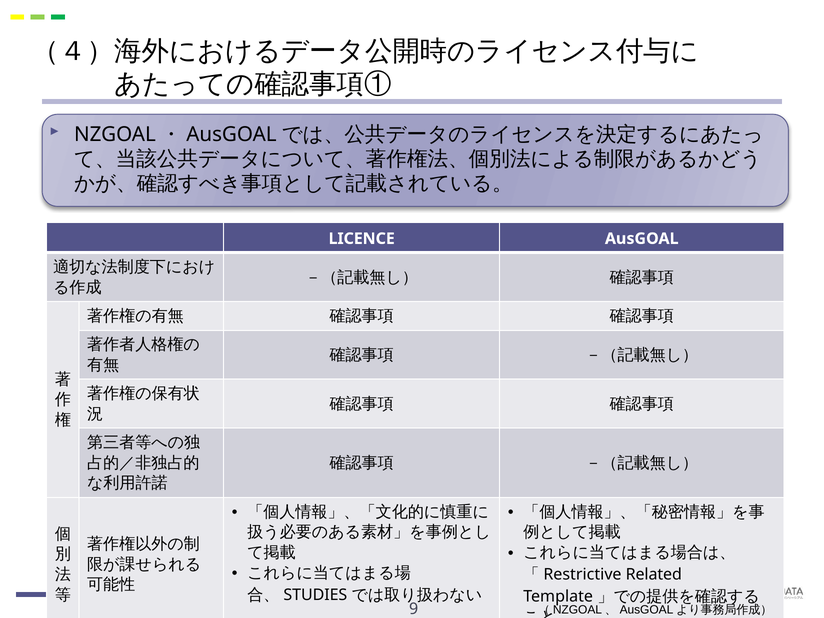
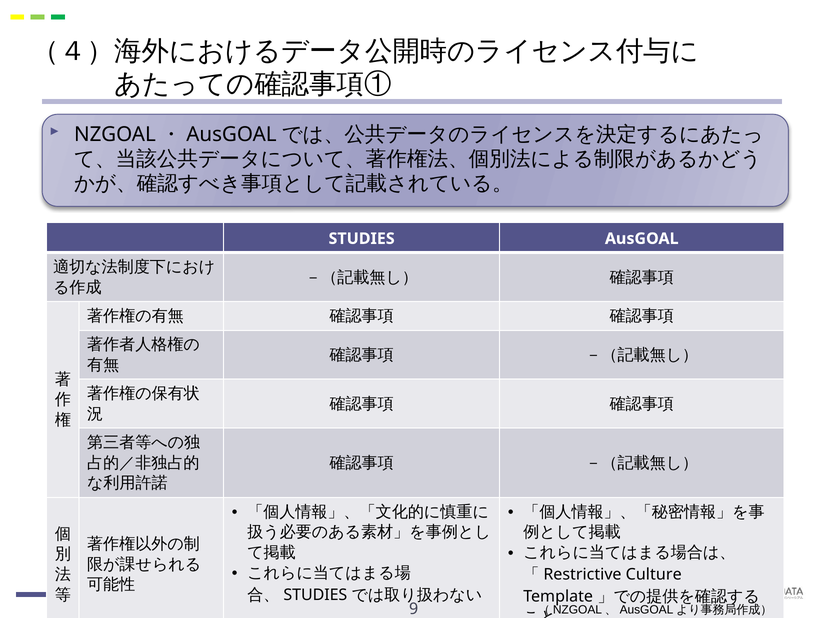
LICENCE at (362, 239): LICENCE -> STUDIES
Related: Related -> Culture
